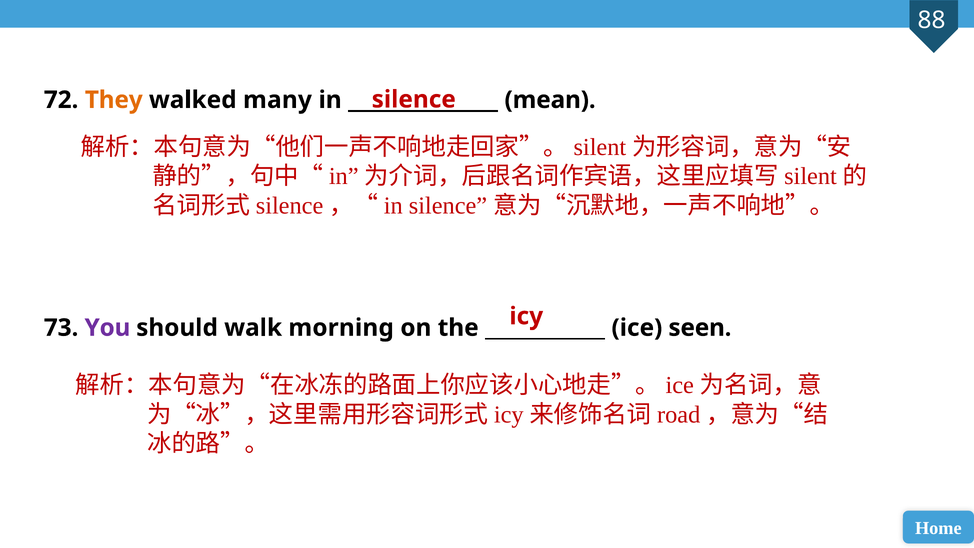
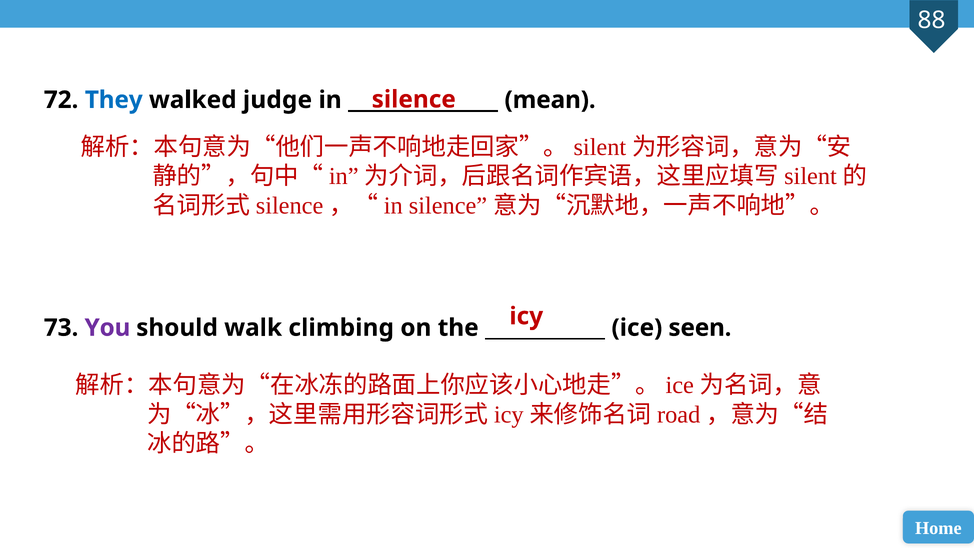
They colour: orange -> blue
many: many -> judge
morning: morning -> climbing
